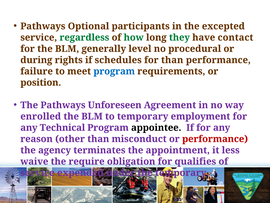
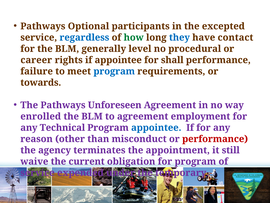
regardless colour: green -> blue
they colour: green -> blue
during: during -> career
if schedules: schedules -> appointee
for than: than -> shall
position: position -> towards
to temporary: temporary -> agreement
appointee at (156, 127) colour: black -> blue
less: less -> still
require: require -> current
for qualifies: qualifies -> program
